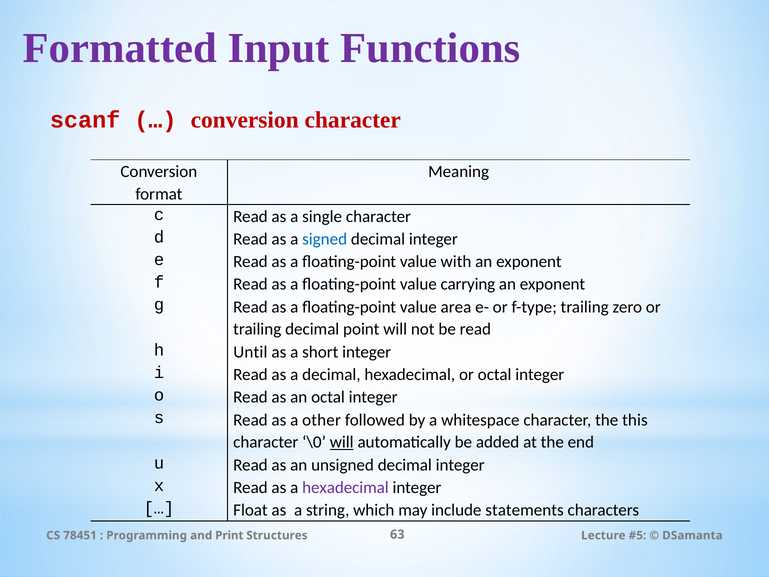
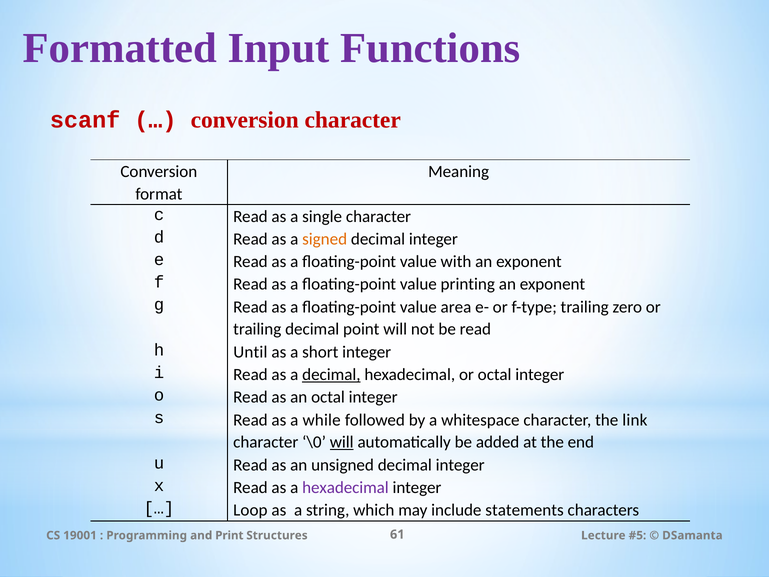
signed colour: blue -> orange
carrying: carrying -> printing
decimal at (331, 375) underline: none -> present
other: other -> while
this: this -> link
Float: Float -> Loop
78451: 78451 -> 19001
63: 63 -> 61
